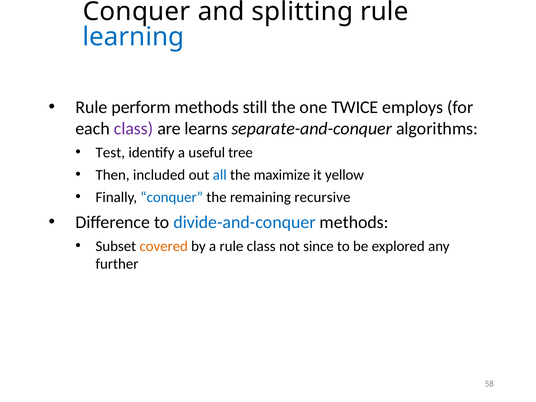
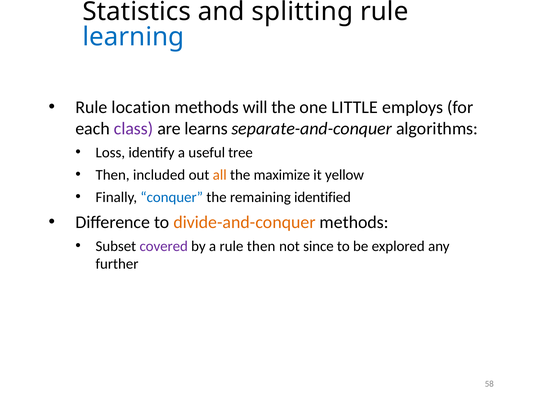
Conquer at (137, 12): Conquer -> Statistics
perform: perform -> location
still: still -> will
TWICE: TWICE -> LITTLE
Test: Test -> Loss
all colour: blue -> orange
recursive: recursive -> identified
divide-and-conquer colour: blue -> orange
covered colour: orange -> purple
rule class: class -> then
